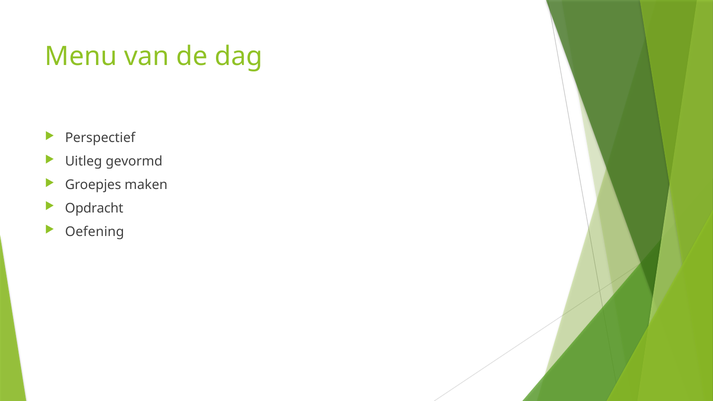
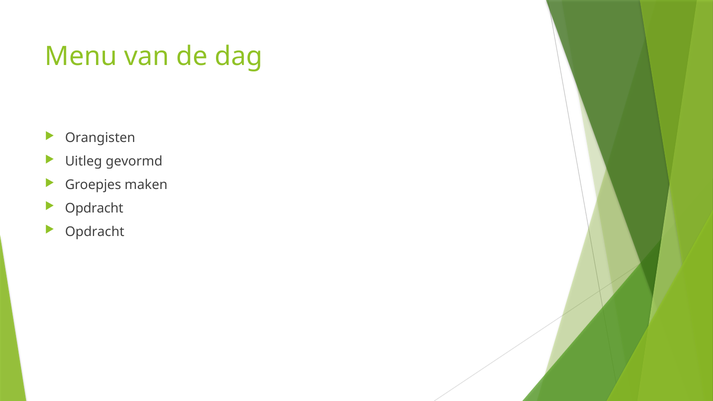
Perspectief: Perspectief -> Orangisten
Oefening at (95, 232): Oefening -> Opdracht
